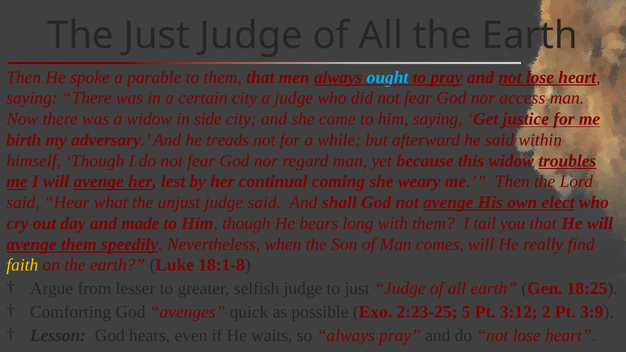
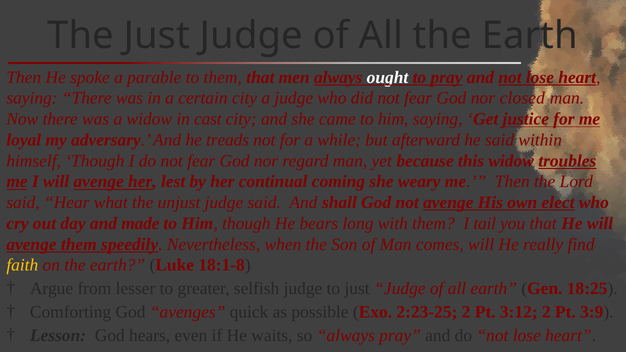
ought colour: light blue -> white
access: access -> closed
side: side -> cast
birth: birth -> loyal
2:23-25 5: 5 -> 2
